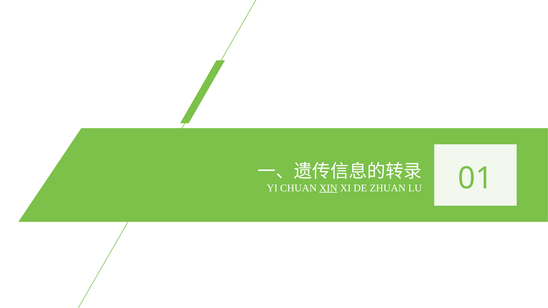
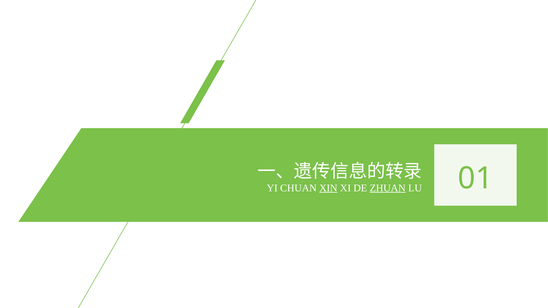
ZHUAN underline: none -> present
